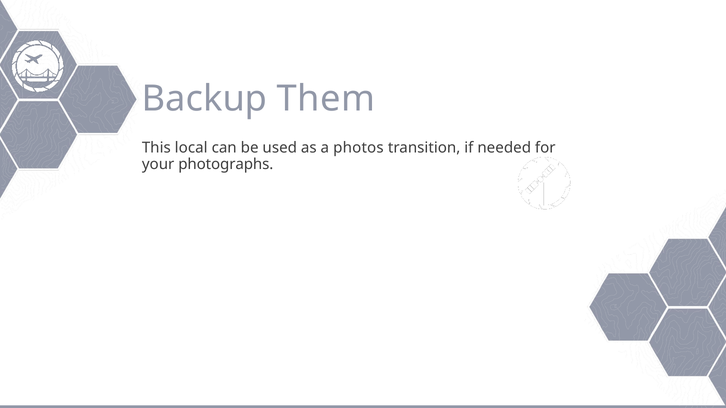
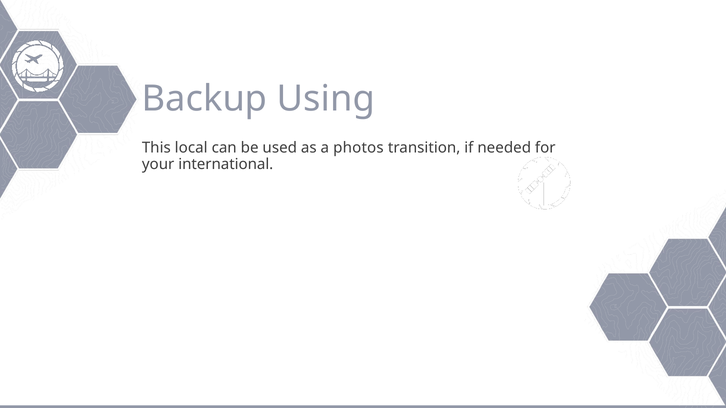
Them: Them -> Using
photographs: photographs -> international
